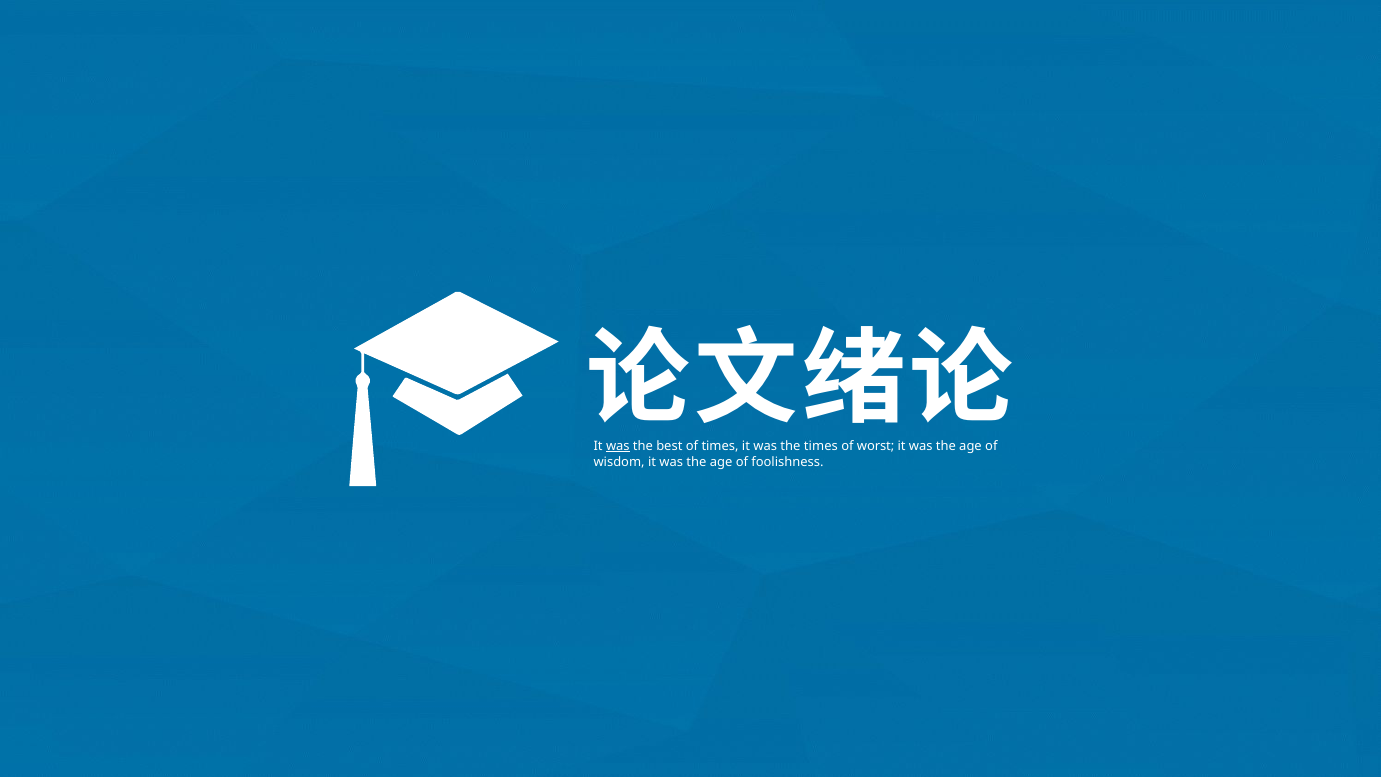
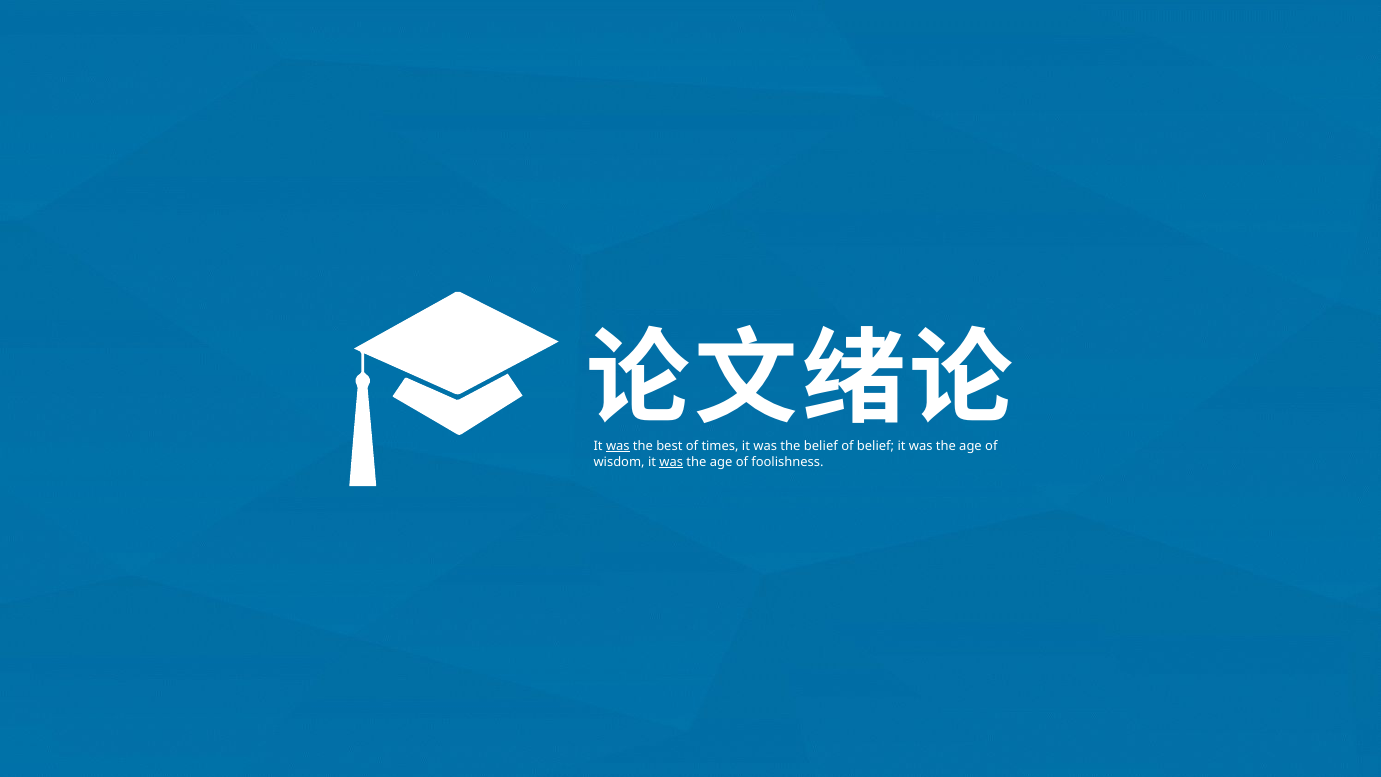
the times: times -> belief
of worst: worst -> belief
was at (671, 462) underline: none -> present
